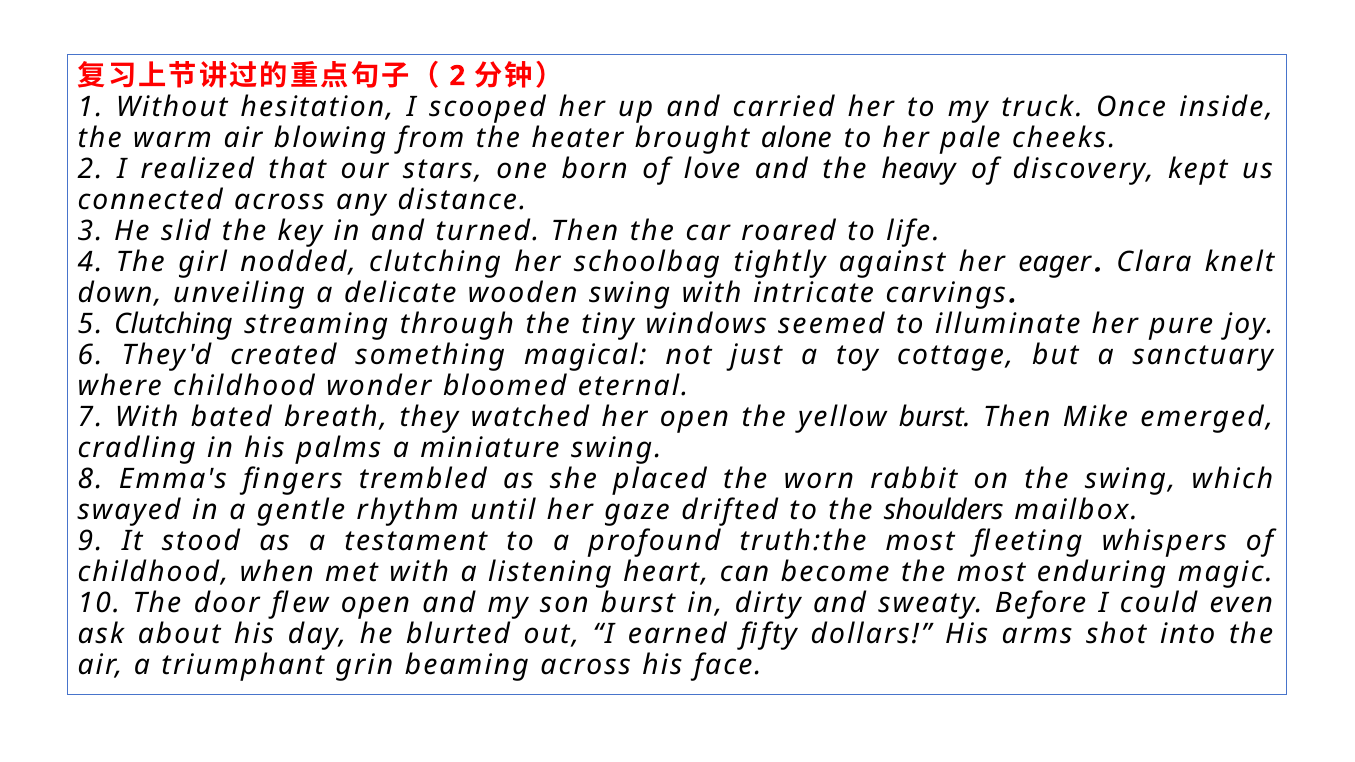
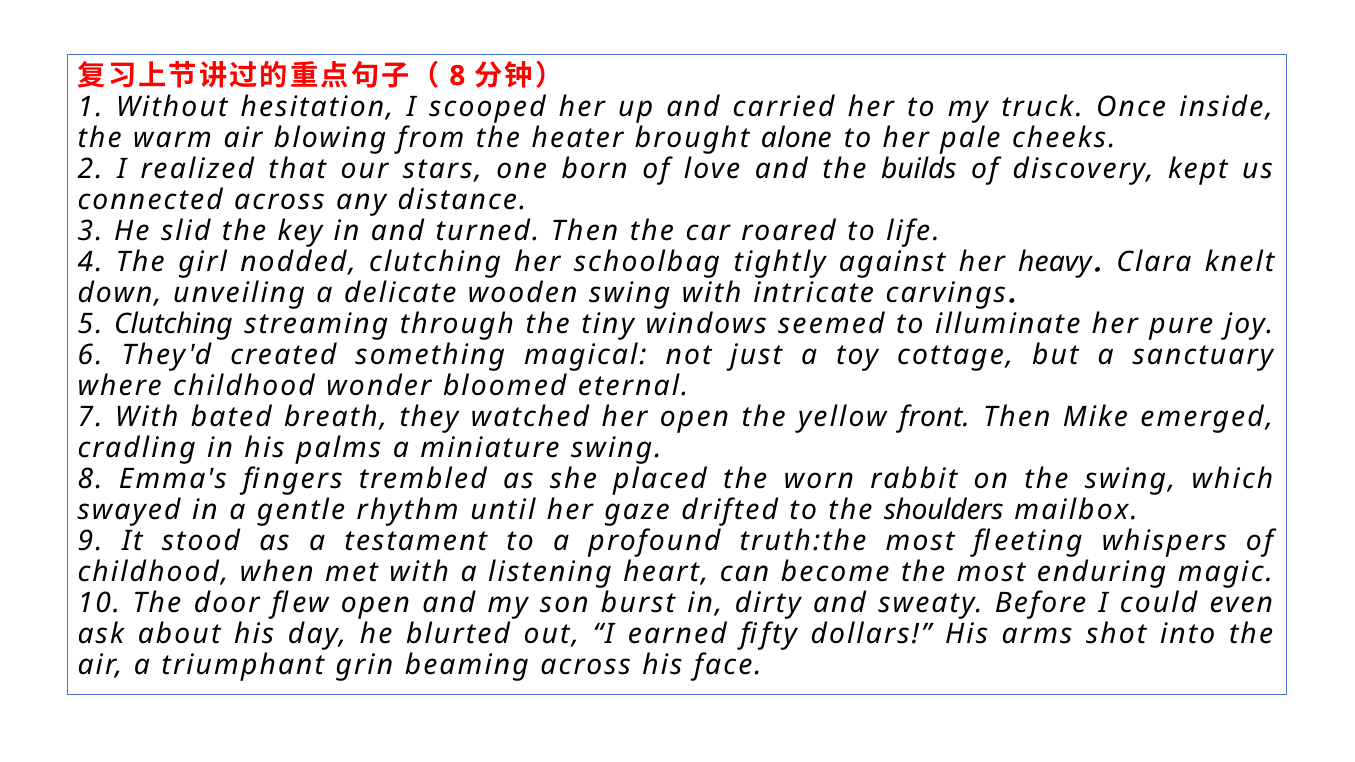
2 at (457, 76): 2 -> 8
heavy: heavy -> builds
eager: eager -> heavy
yellow burst: burst -> front
